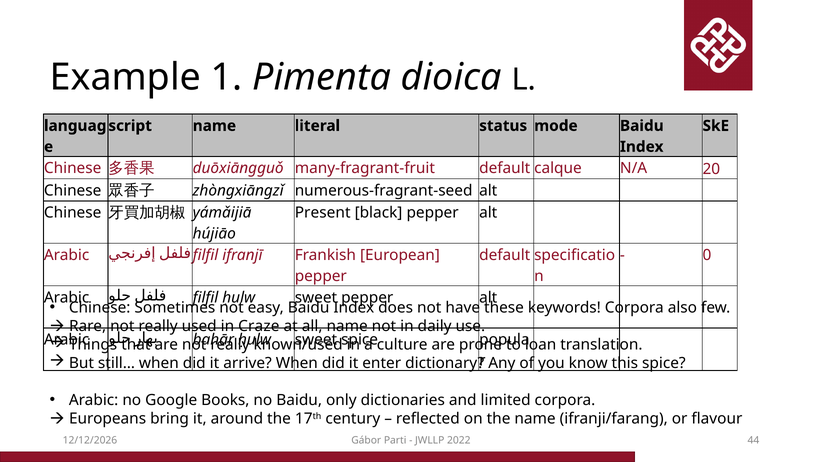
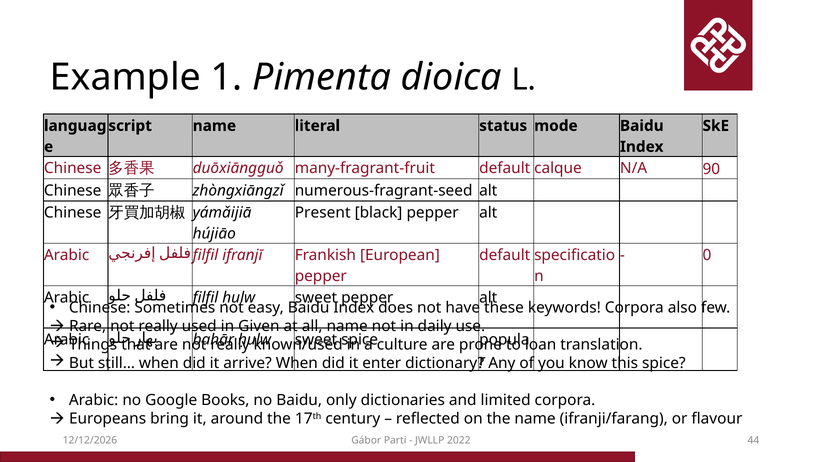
20: 20 -> 90
Craze: Craze -> Given
